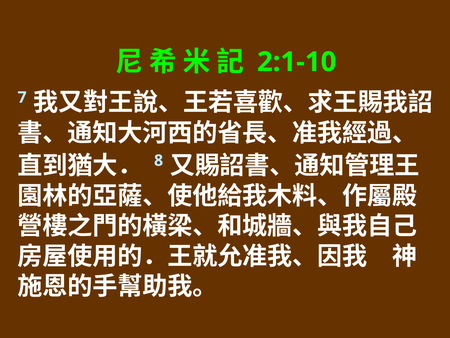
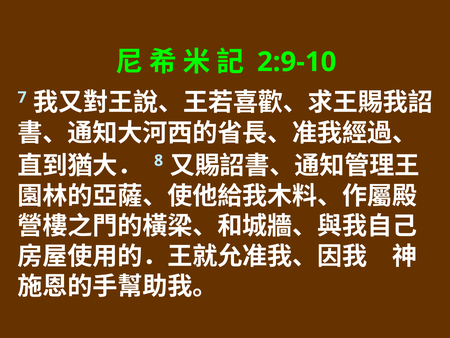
2:1-10: 2:1-10 -> 2:9-10
